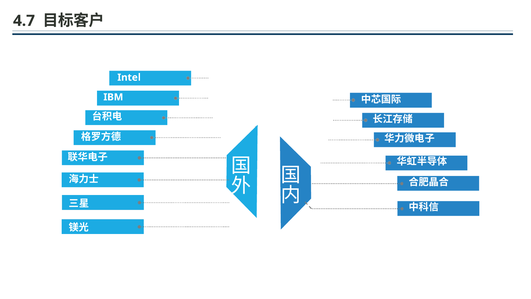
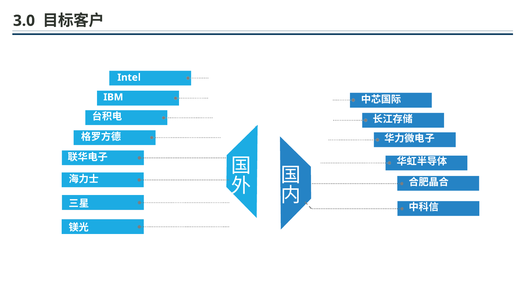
4.7: 4.7 -> 3.0
